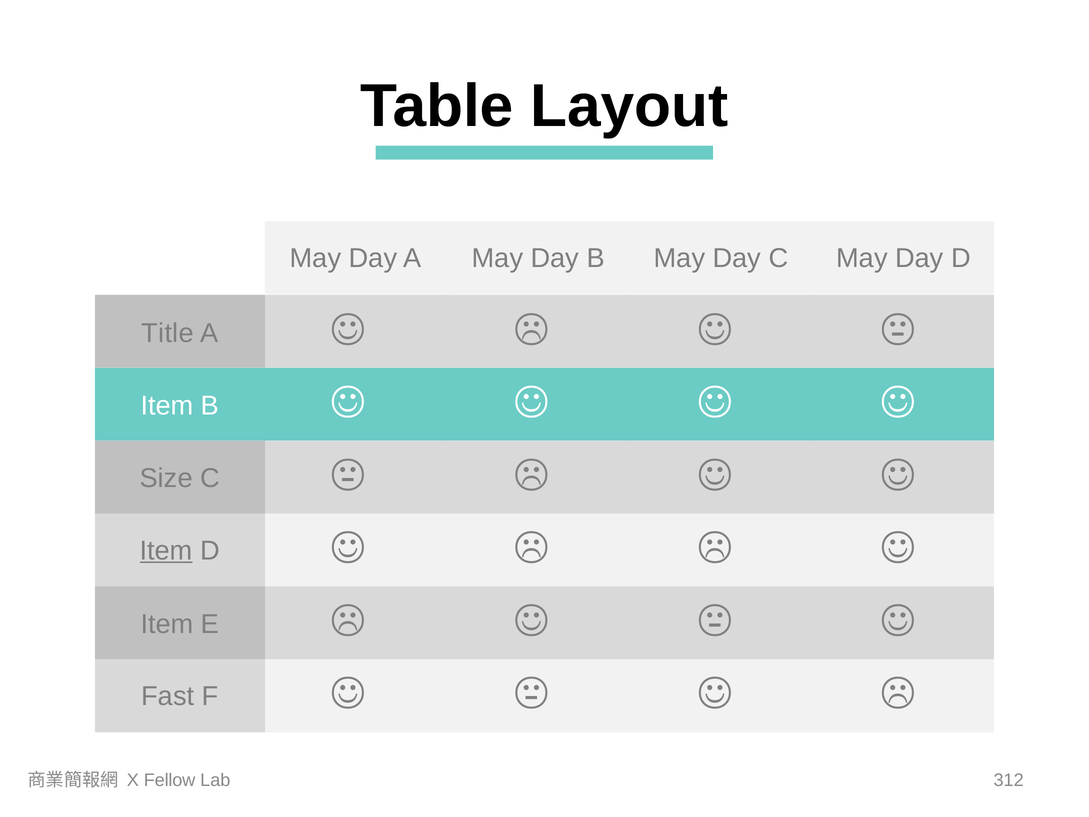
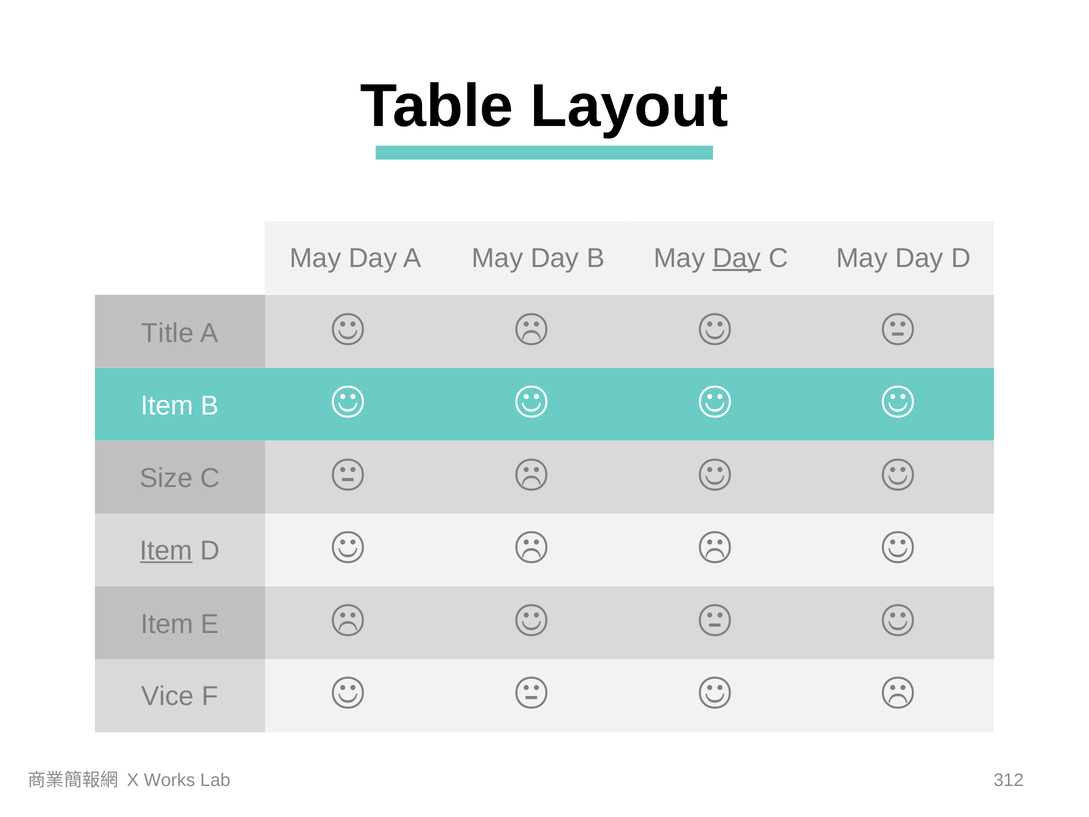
Day at (737, 258) underline: none -> present
Fast: Fast -> Vice
Fellow: Fellow -> Works
